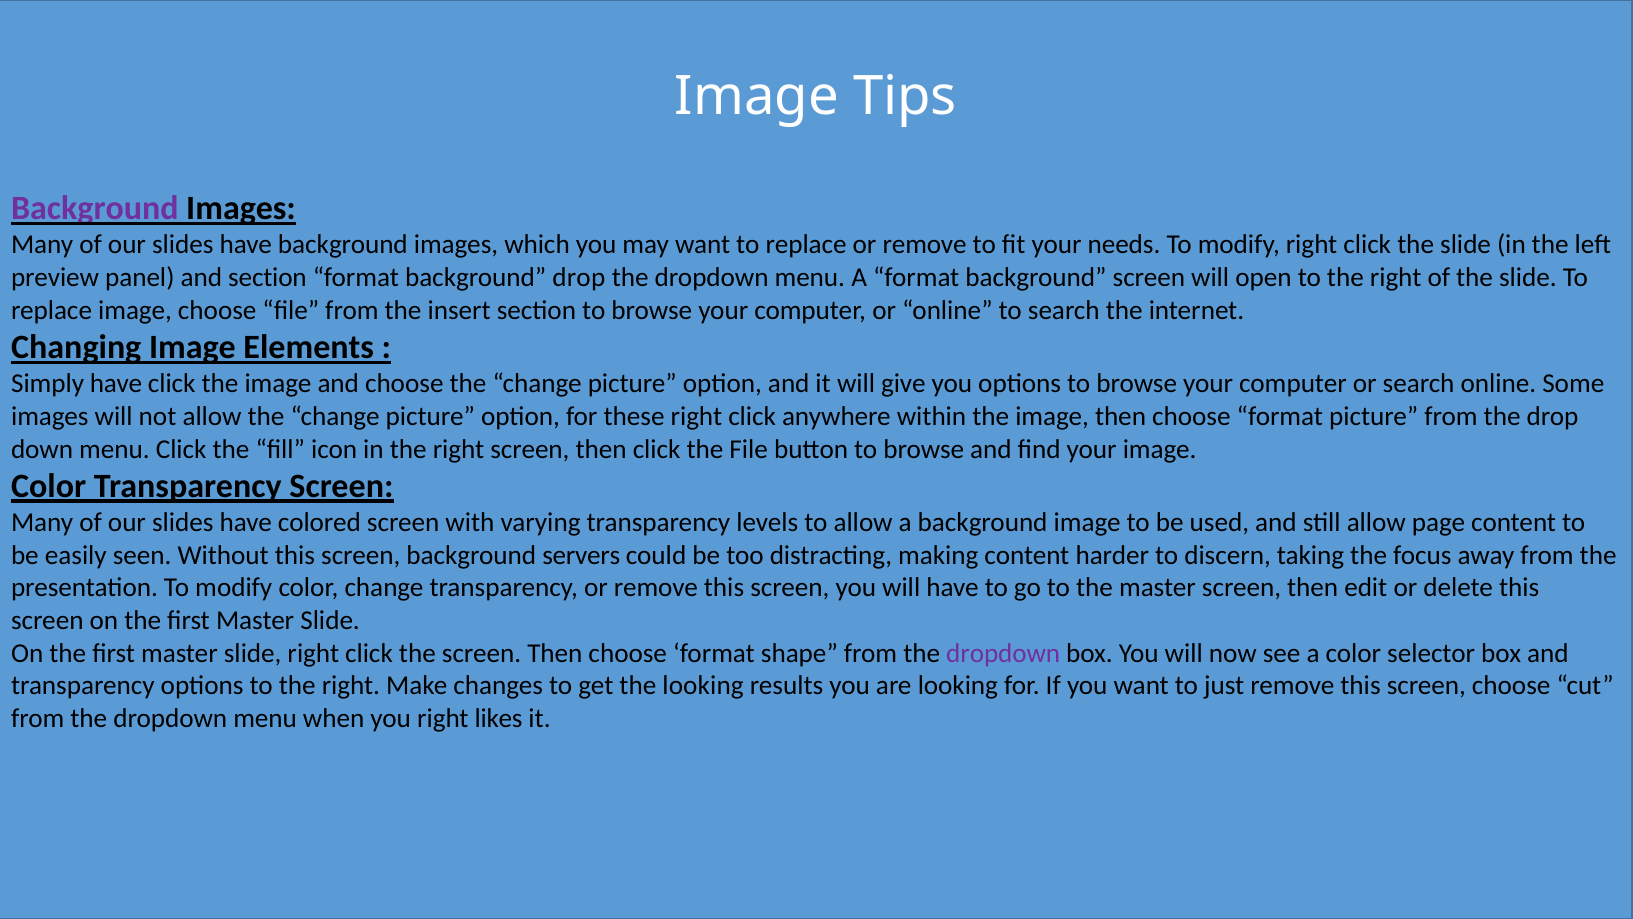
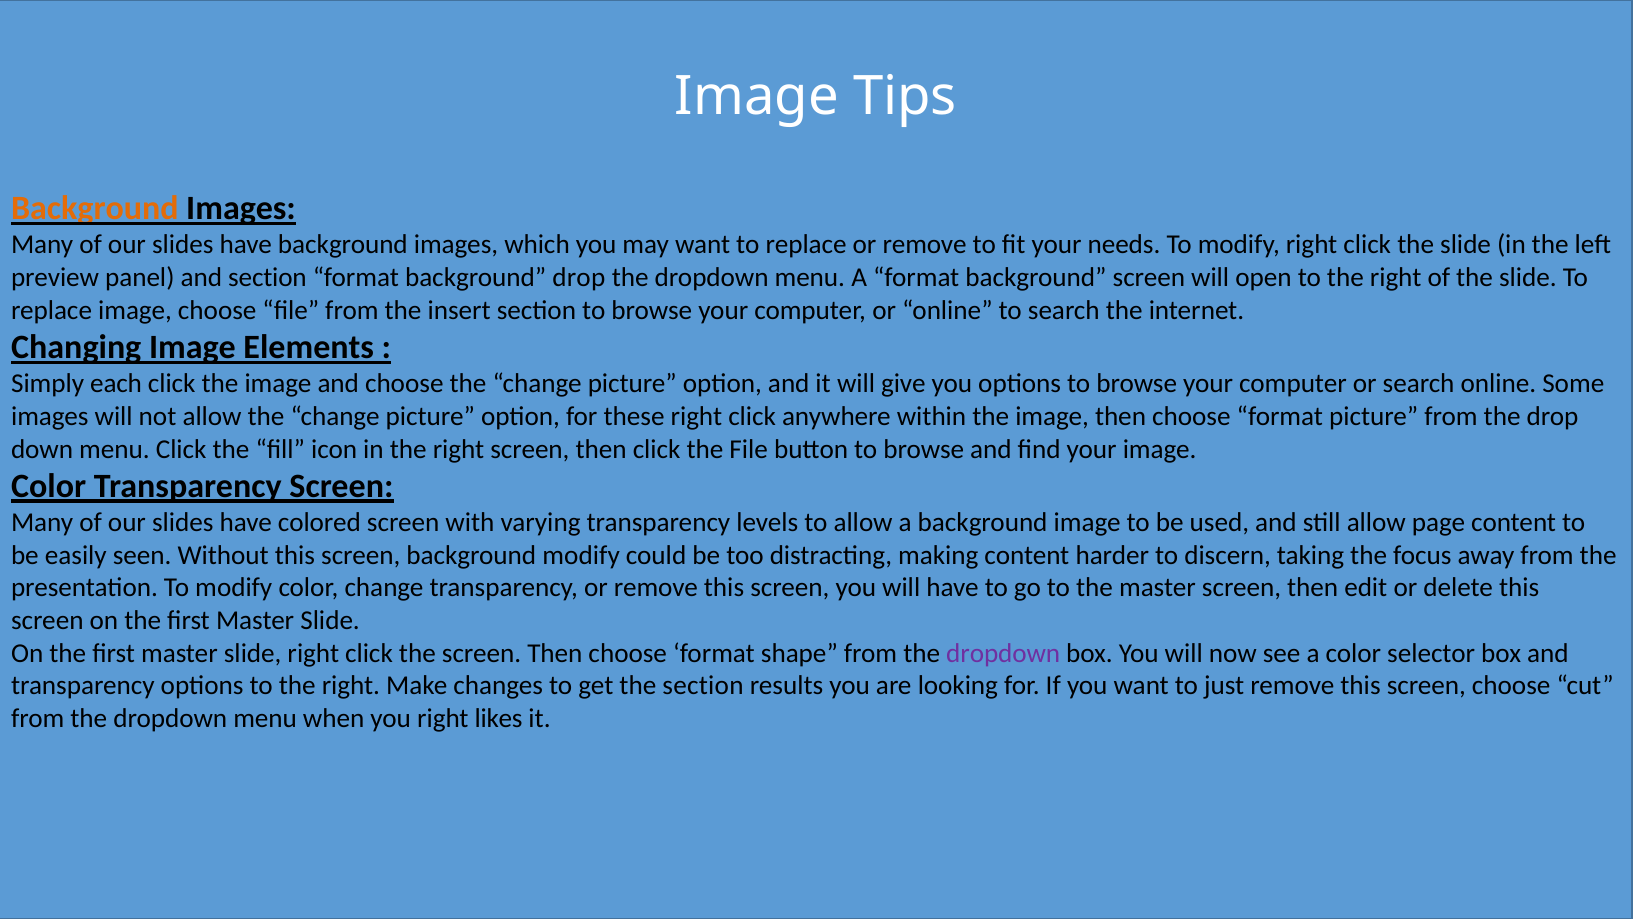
Background at (95, 209) colour: purple -> orange
Simply have: have -> each
background servers: servers -> modify
the looking: looking -> section
